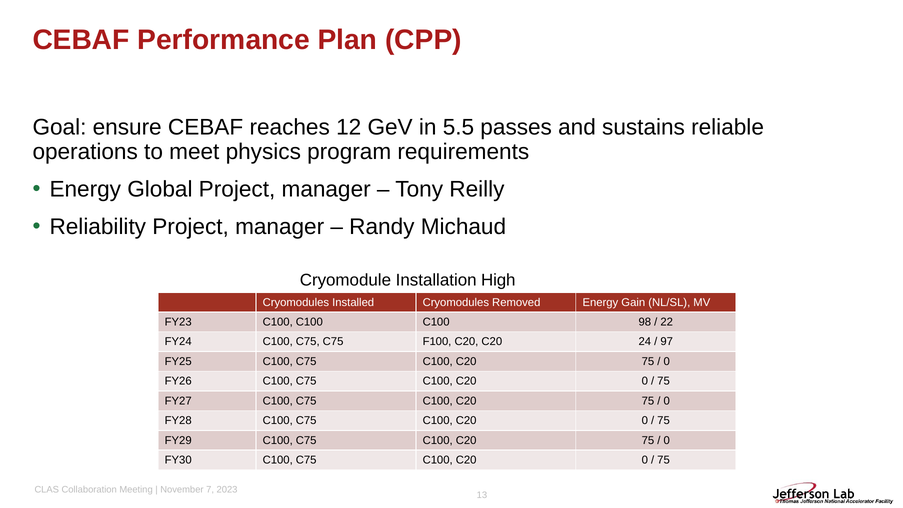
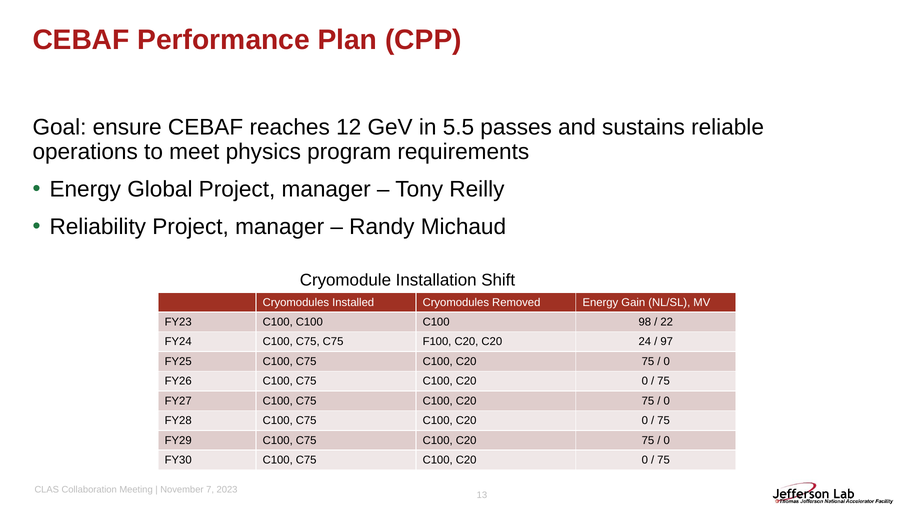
High: High -> Shift
